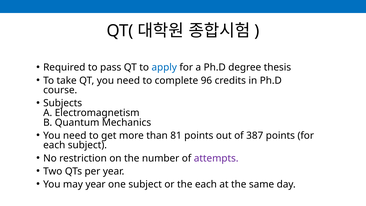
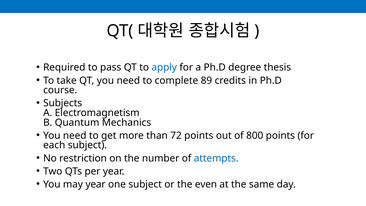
96: 96 -> 89
81: 81 -> 72
387: 387 -> 800
attempts colour: purple -> blue
the each: each -> even
